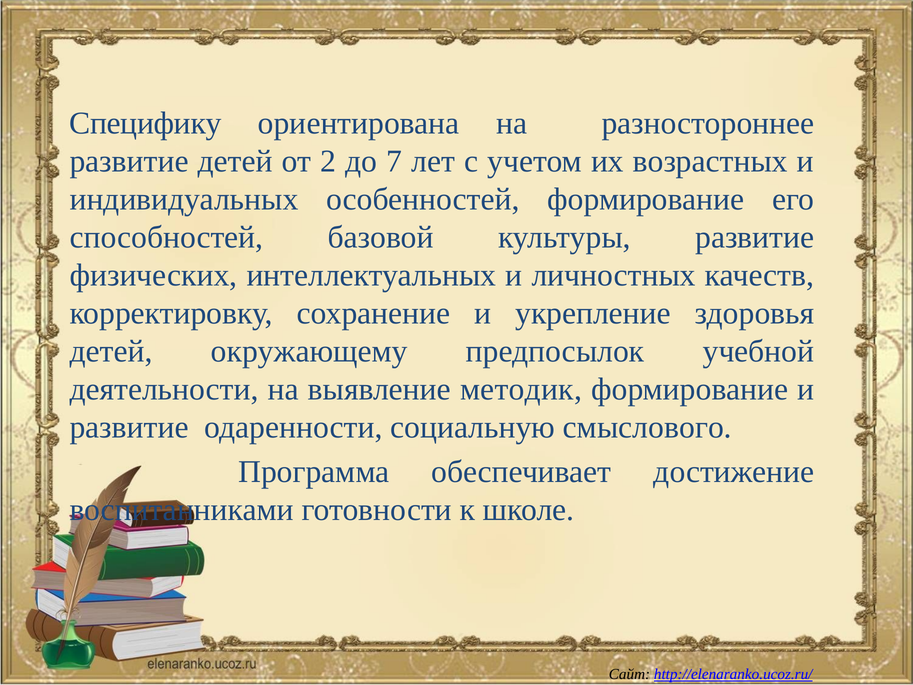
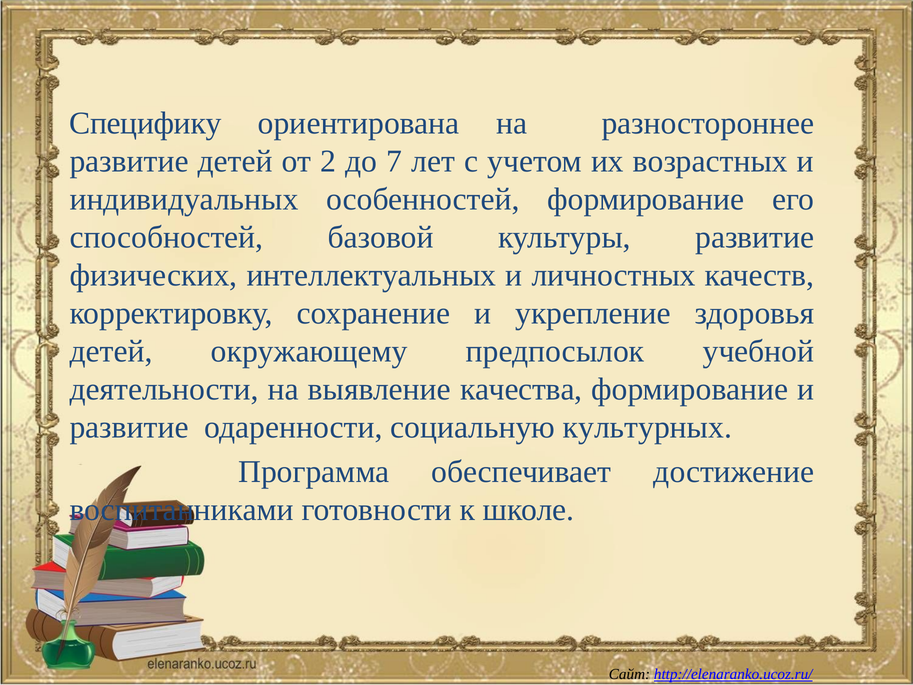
методик: методик -> качества
смыслового: смыслового -> культурных
